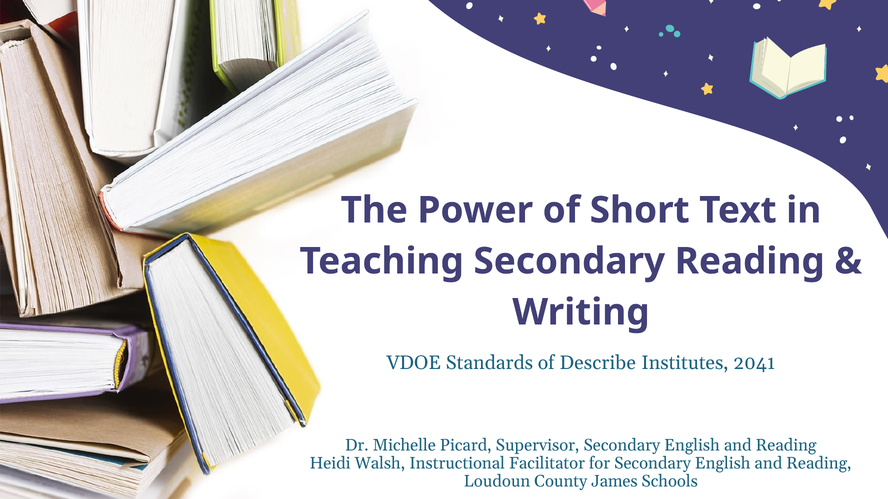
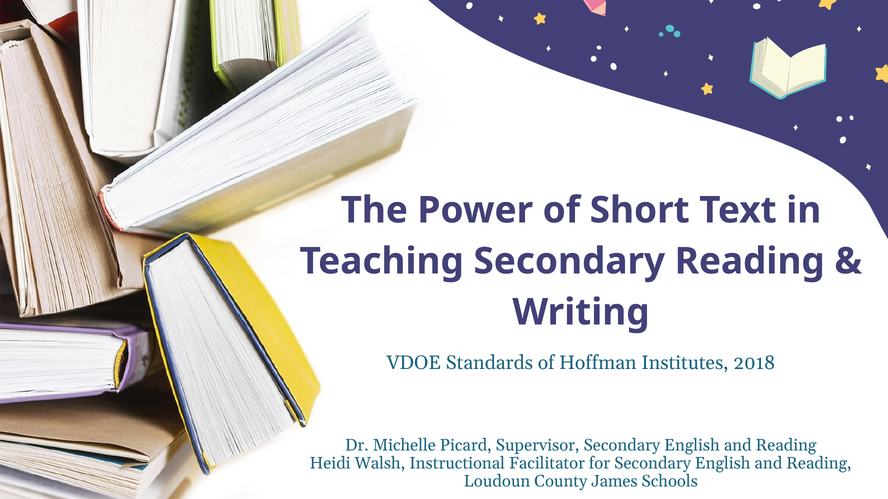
Describe: Describe -> Hoffman
2041: 2041 -> 2018
